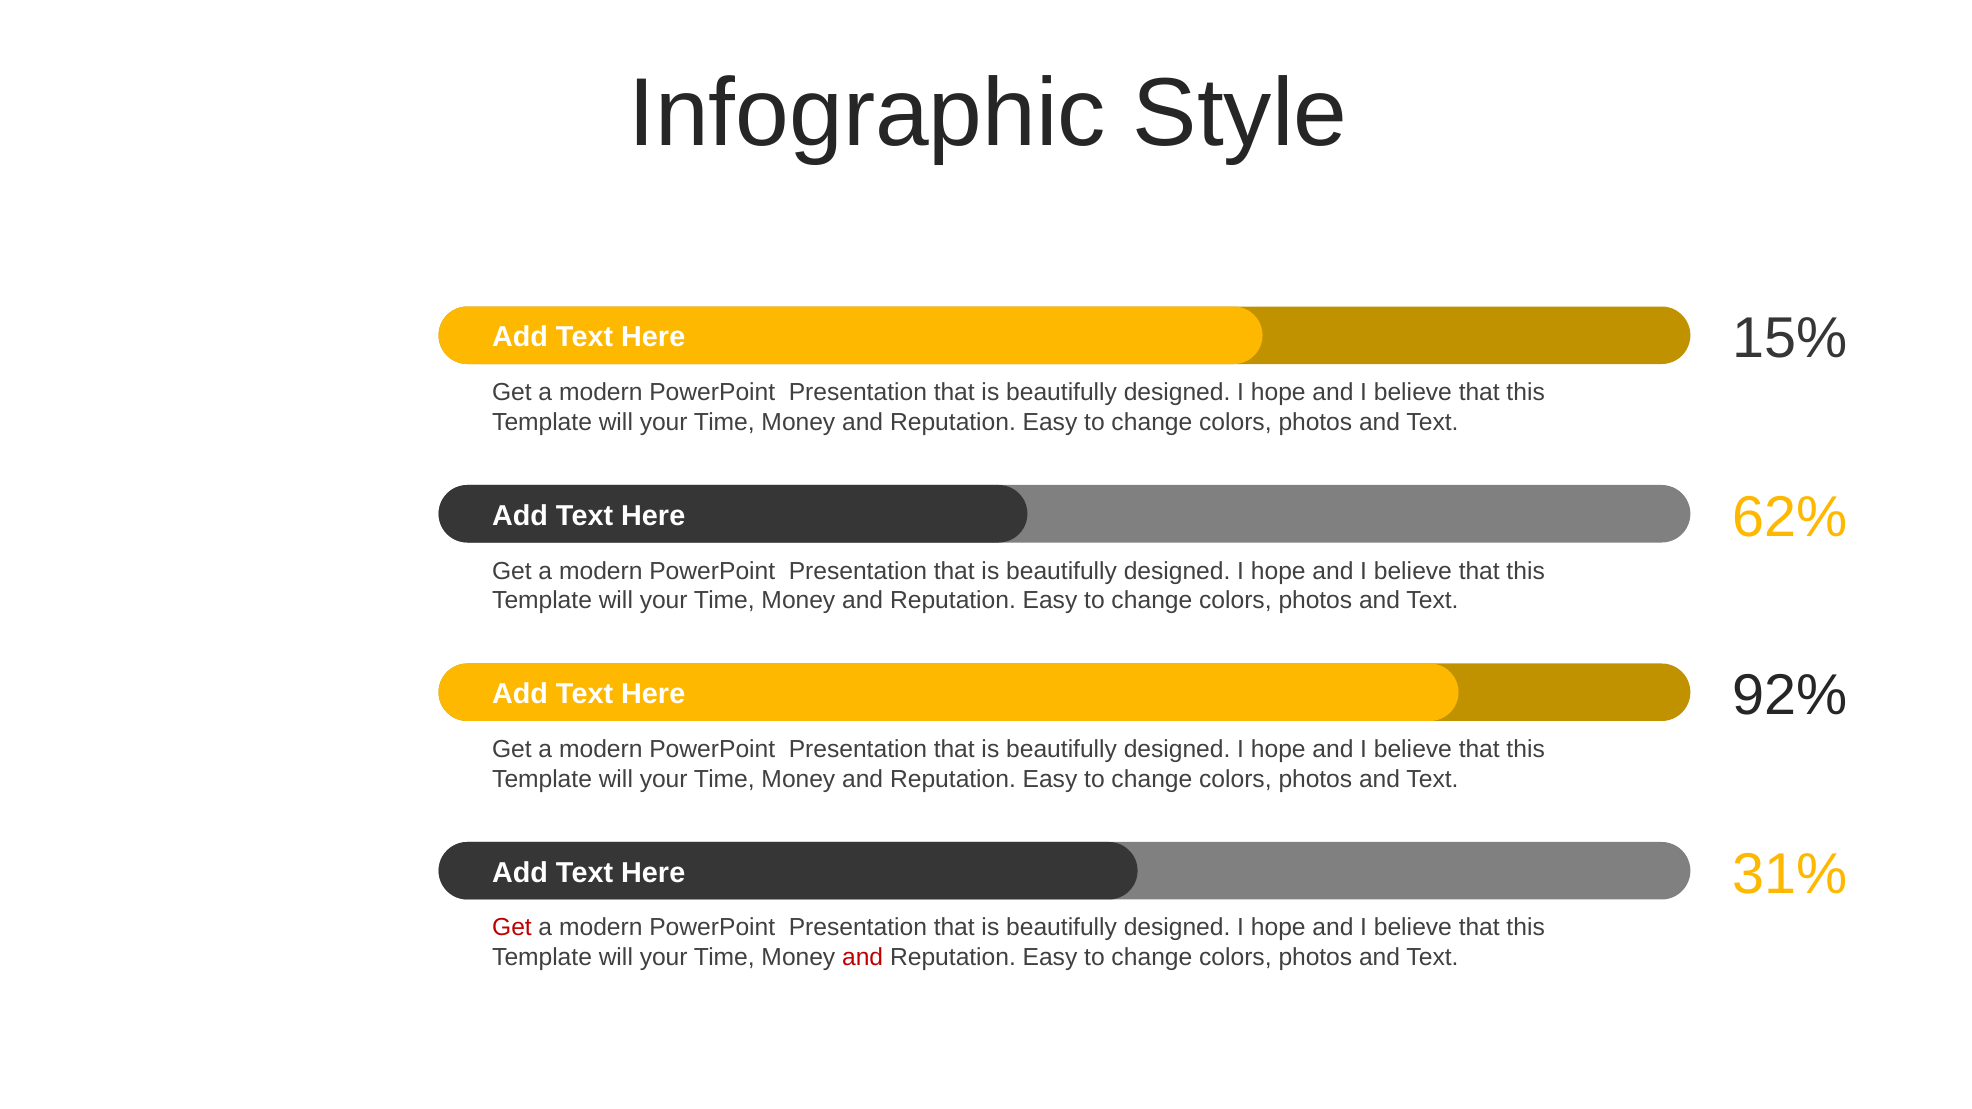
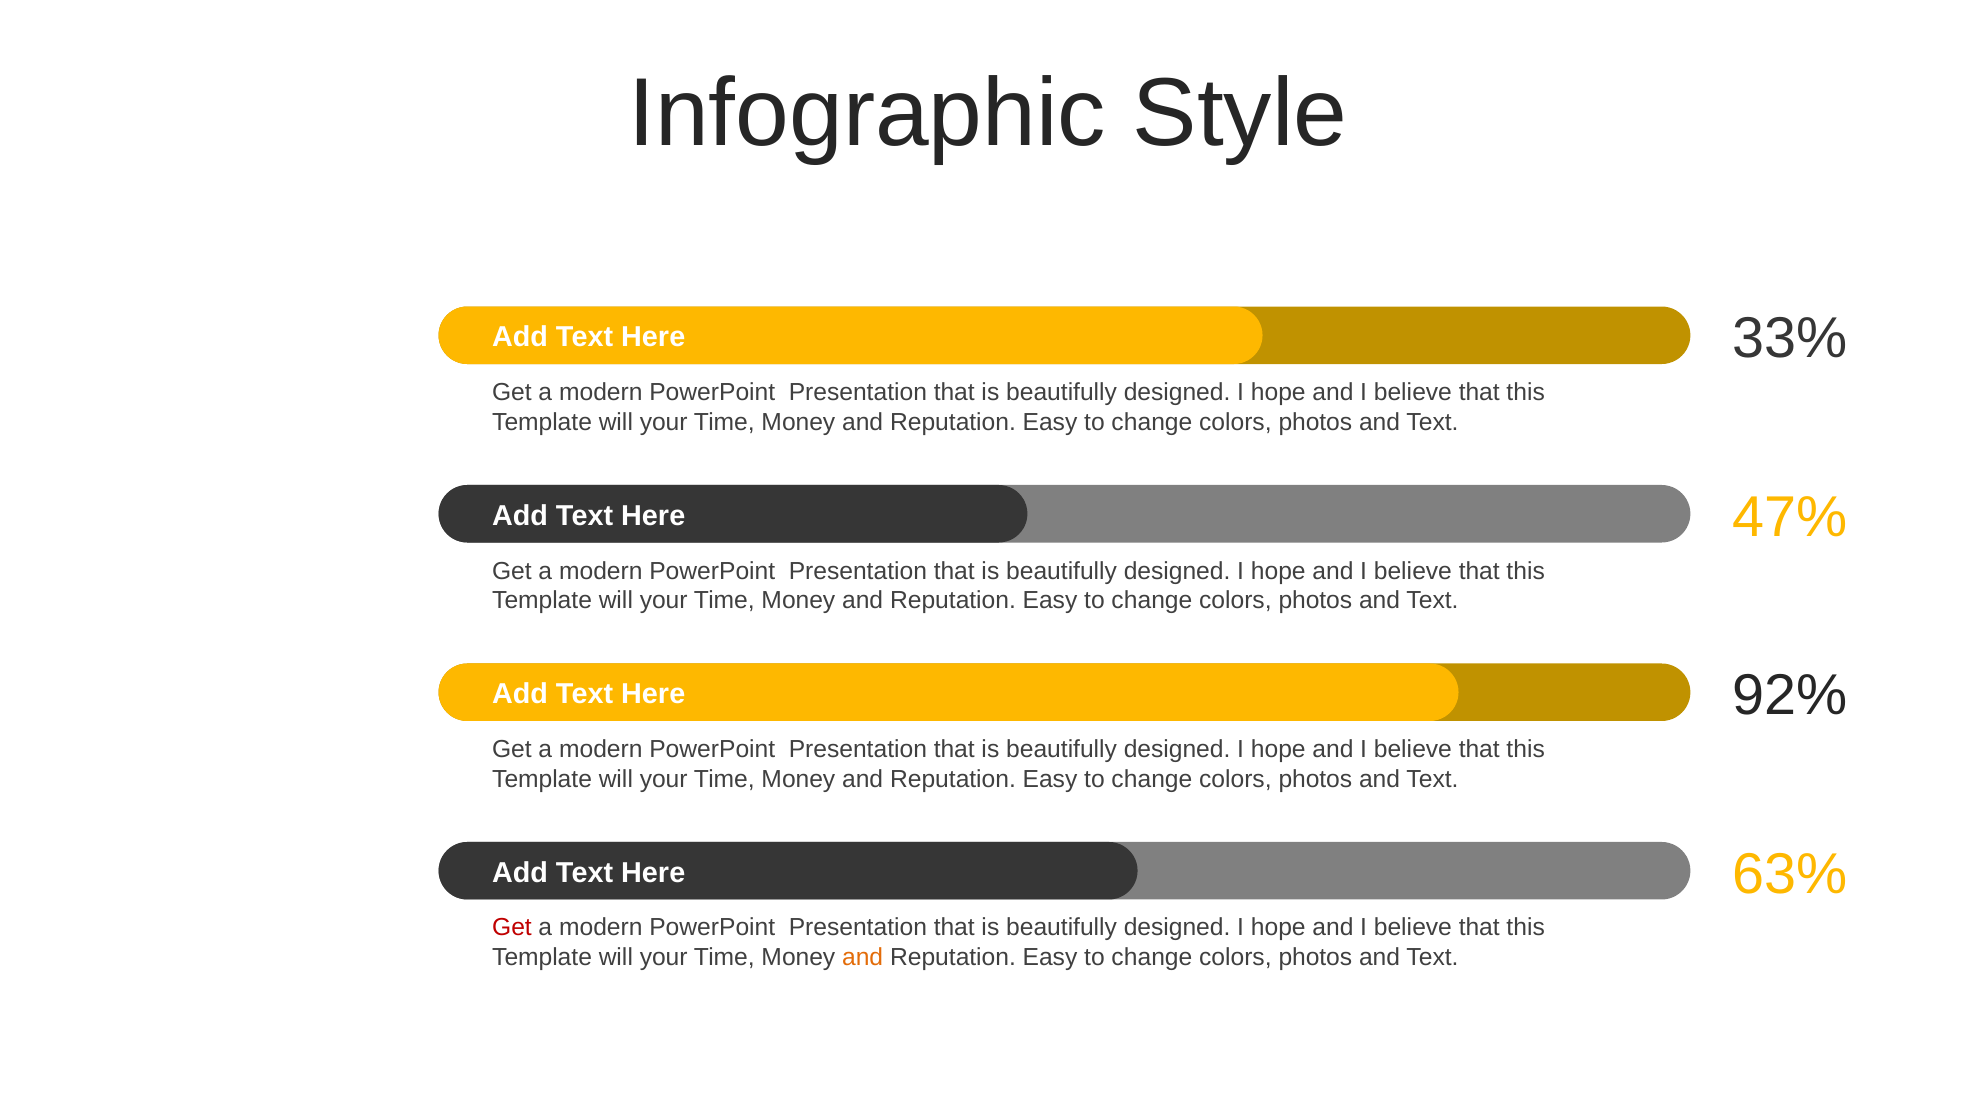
15%: 15% -> 33%
62%: 62% -> 47%
31%: 31% -> 63%
and at (863, 958) colour: red -> orange
